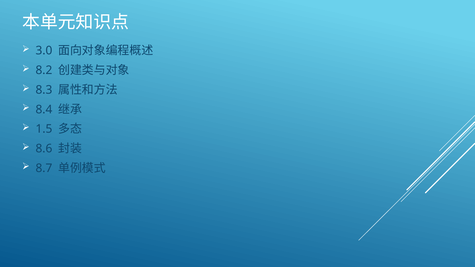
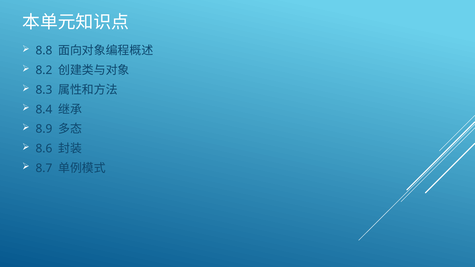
3.0: 3.0 -> 8.8
1.5: 1.5 -> 8.9
